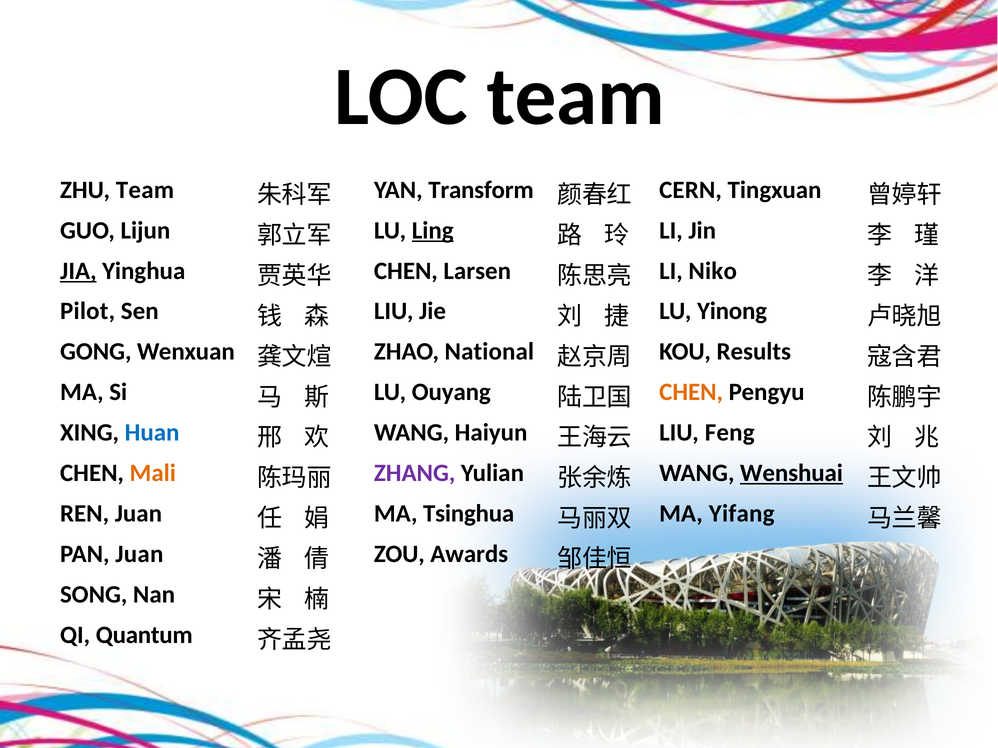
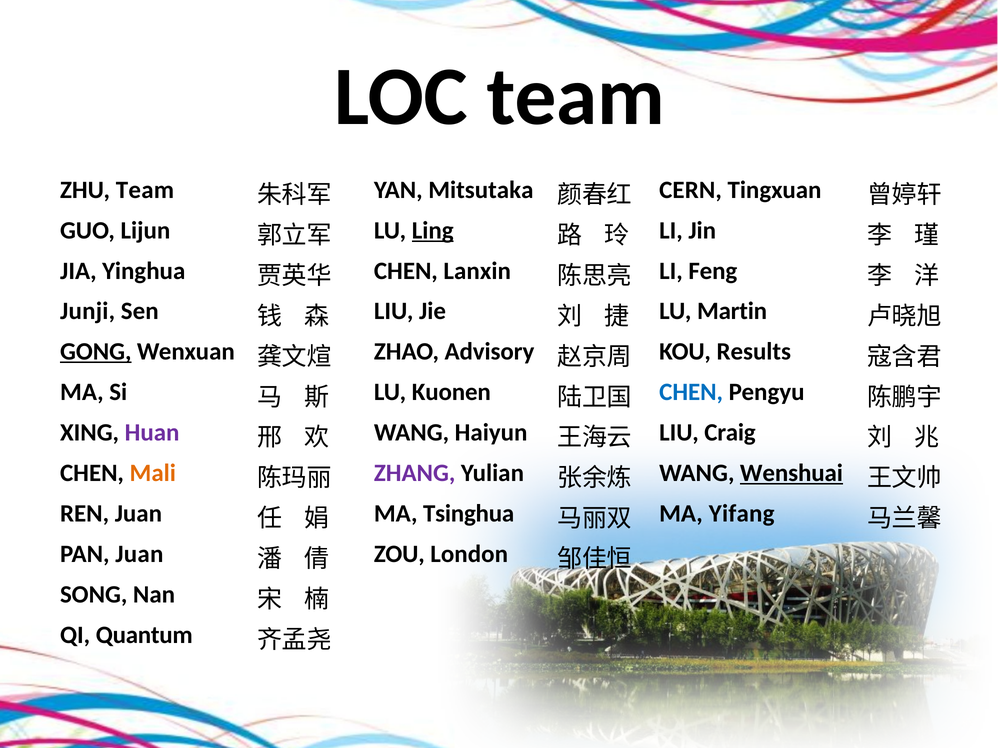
Transform: Transform -> Mitsutaka
JIA underline: present -> none
Larsen: Larsen -> Lanxin
Niko: Niko -> Feng
Pilot: Pilot -> Junji
Yinong: Yinong -> Martin
GONG underline: none -> present
National: National -> Advisory
Ouyang: Ouyang -> Kuonen
CHEN at (691, 392) colour: orange -> blue
Huan colour: blue -> purple
Feng: Feng -> Craig
Awards: Awards -> London
